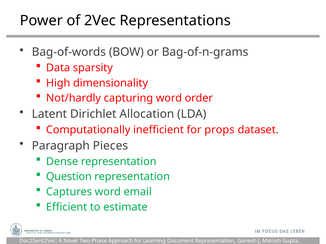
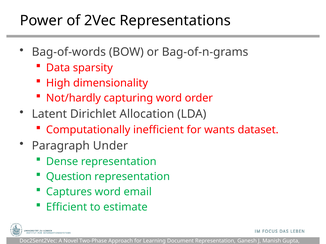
props: props -> wants
Pieces: Pieces -> Under
